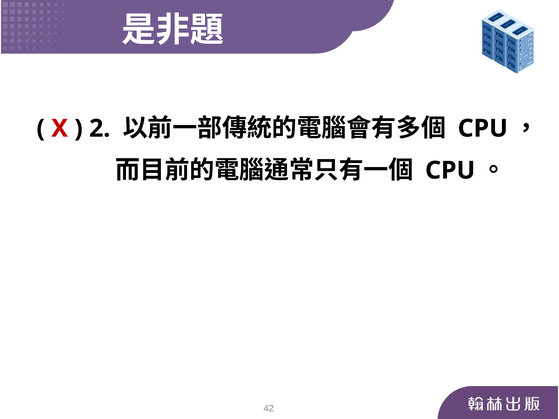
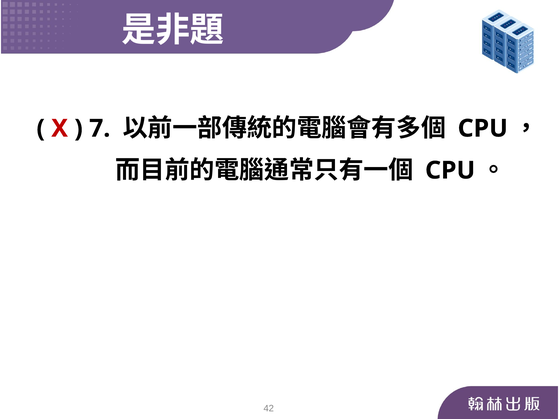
2: 2 -> 7
